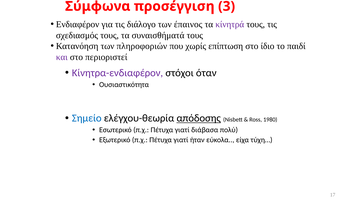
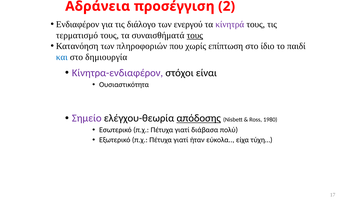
Σύμφωνα: Σύμφωνα -> Αδράνεια
3: 3 -> 2
έπαινος: έπαινος -> ενεργού
σχεδιασμός: σχεδιασμός -> τερματισμό
τους at (195, 35) underline: none -> present
και colour: purple -> blue
περιοριστεί: περιοριστεί -> δημιουργία
όταν: όταν -> είναι
Σημείο colour: blue -> purple
